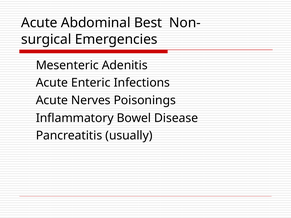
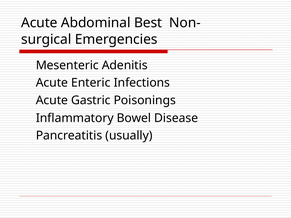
Nerves: Nerves -> Gastric
